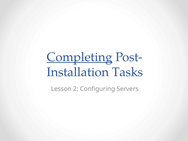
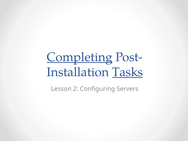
Tasks underline: none -> present
